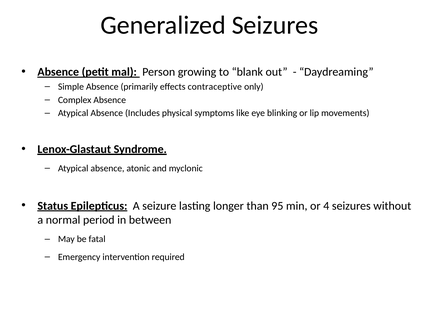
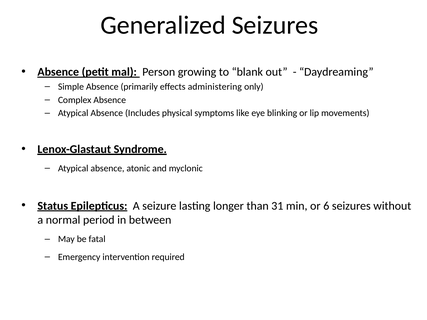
contraceptive: contraceptive -> administering
95: 95 -> 31
4: 4 -> 6
